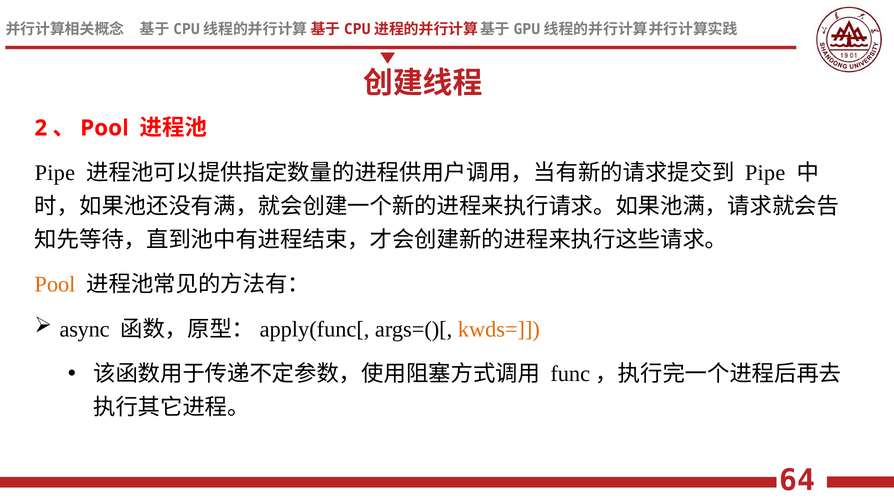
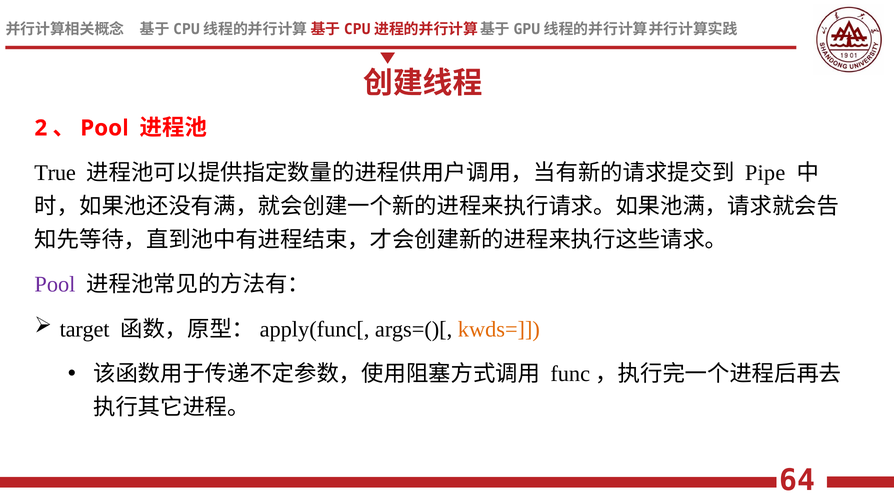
Pipe at (55, 173): Pipe -> True
Pool at (55, 284) colour: orange -> purple
async: async -> target
